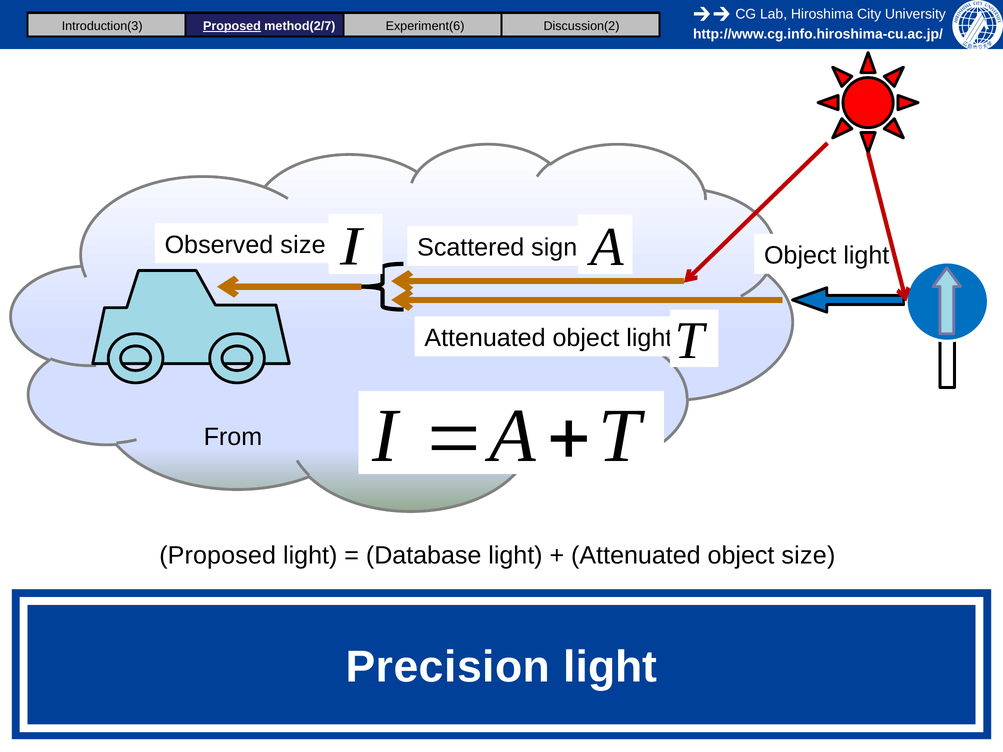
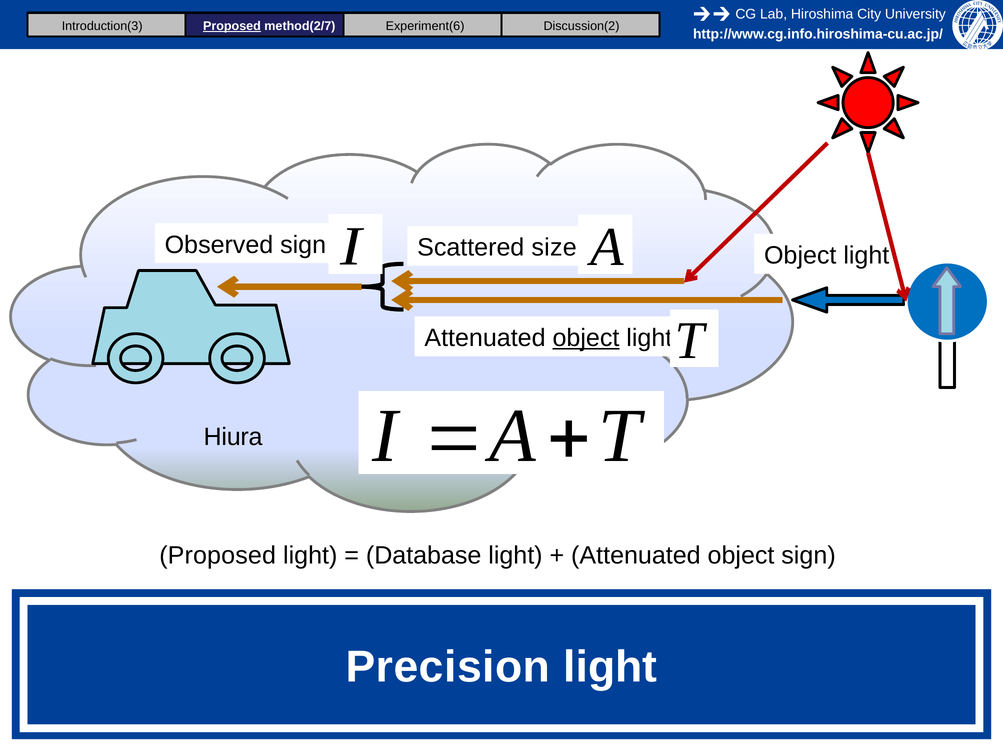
Observed size: size -> sign
sign: sign -> size
object at (586, 338) underline: none -> present
From: From -> Hiura
object size: size -> sign
